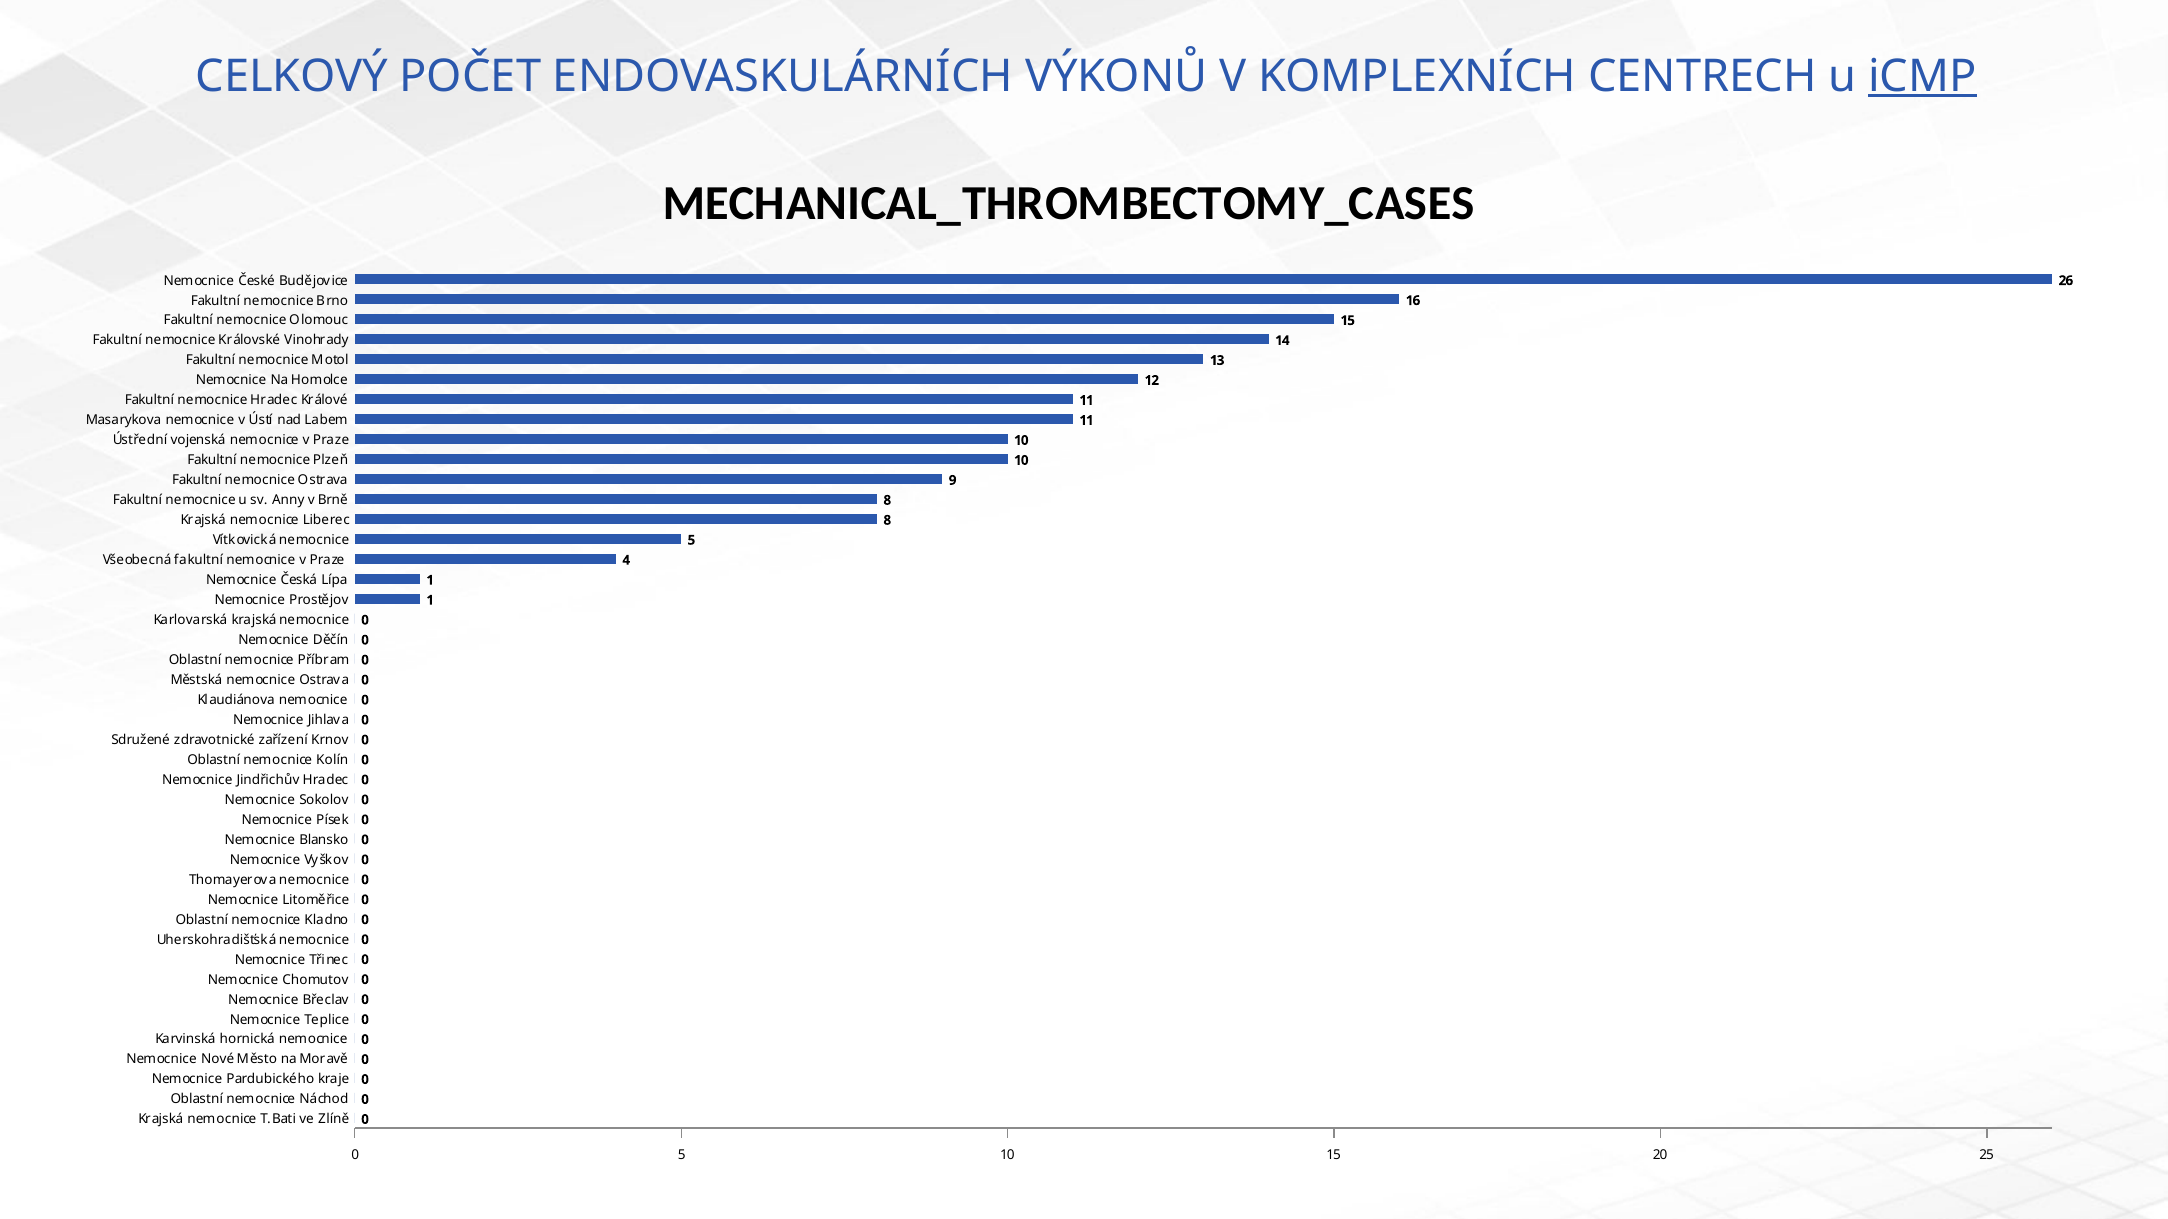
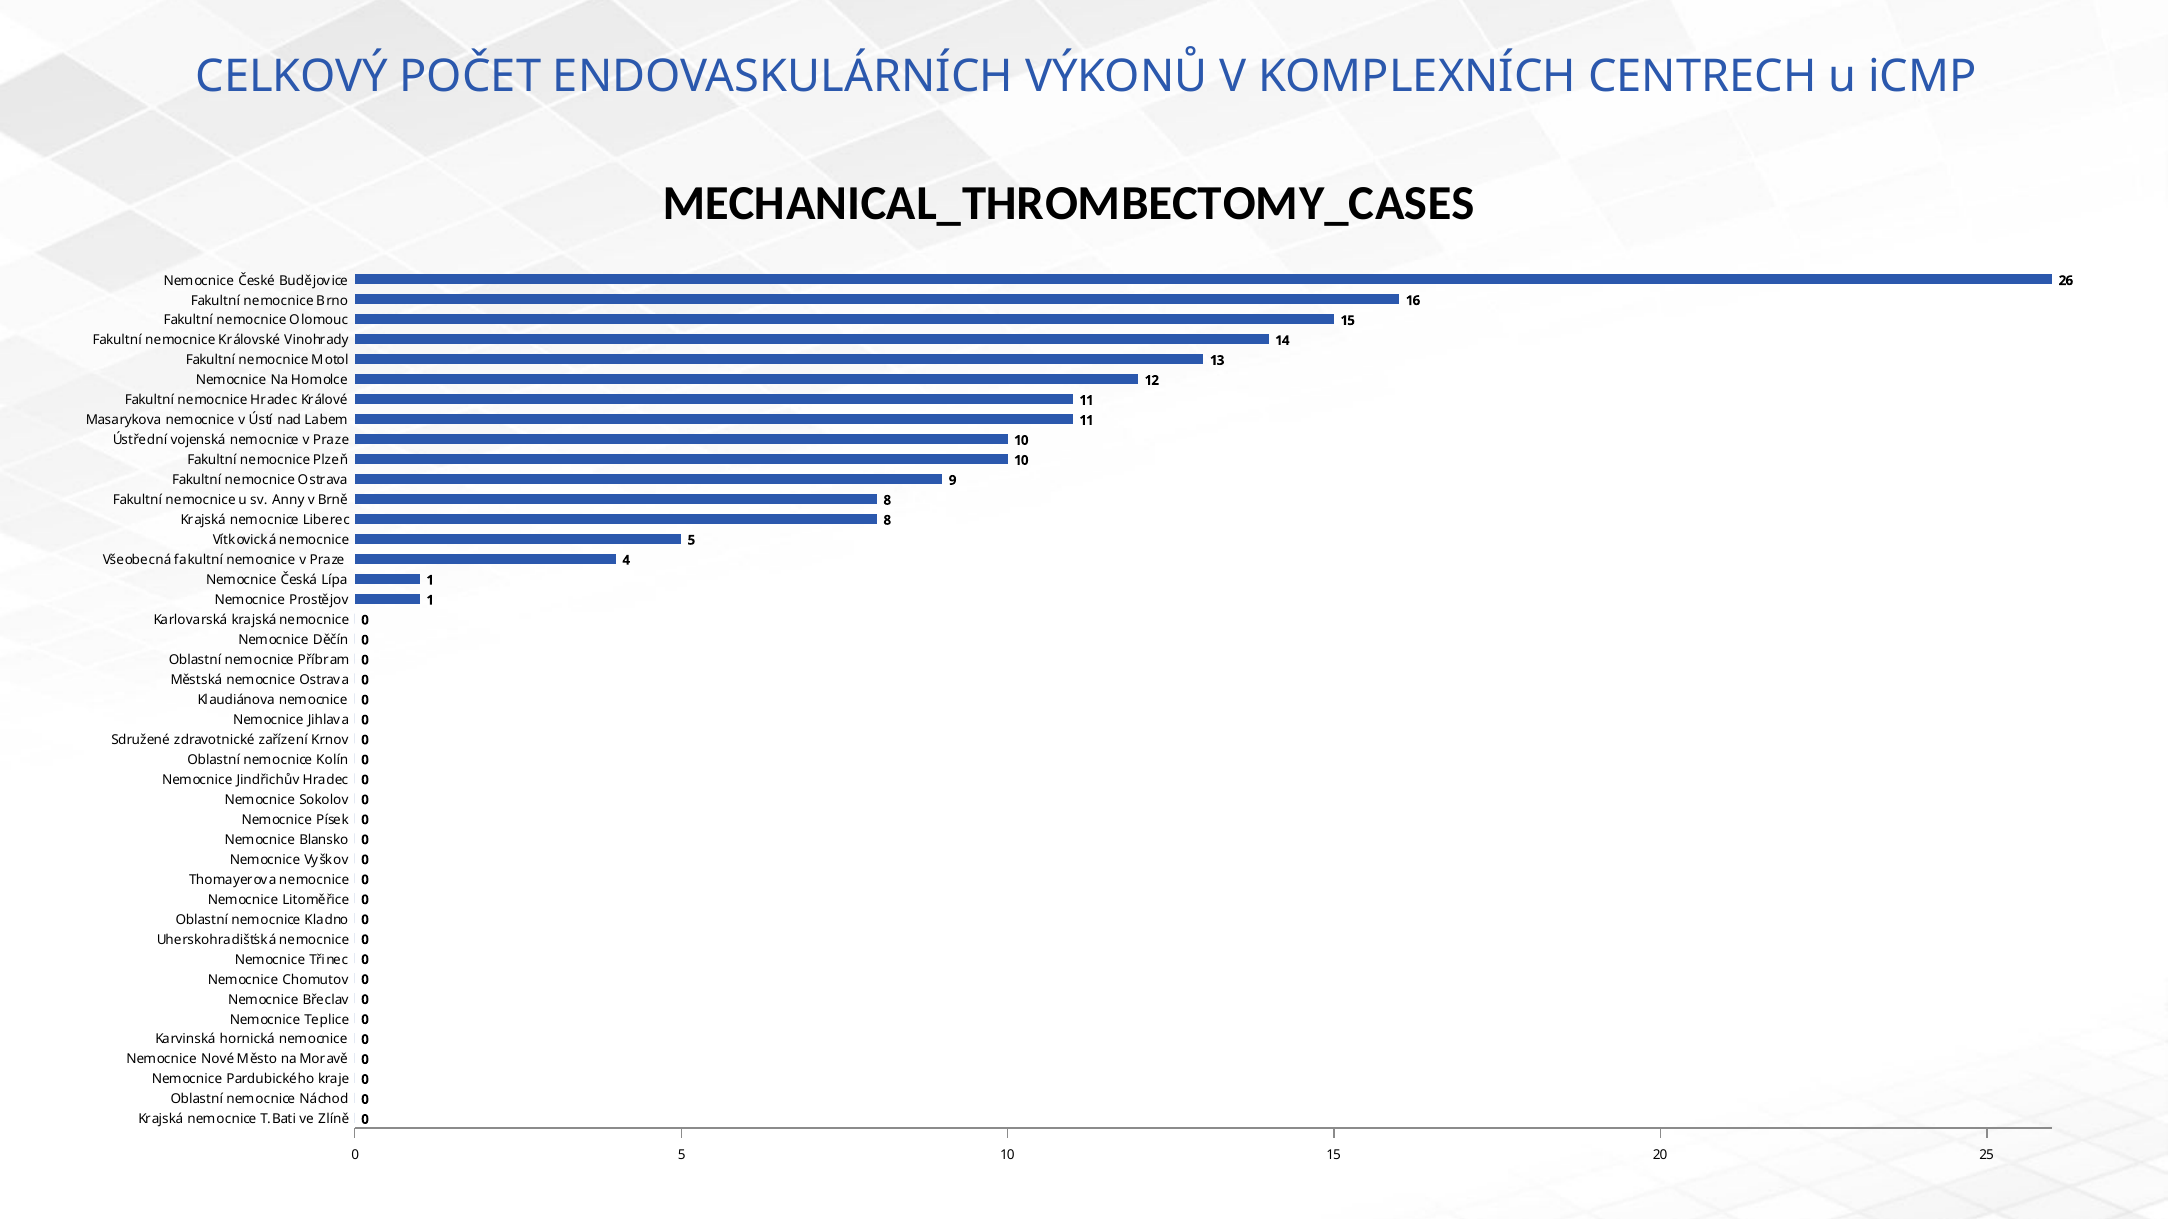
iCMP underline: present -> none
